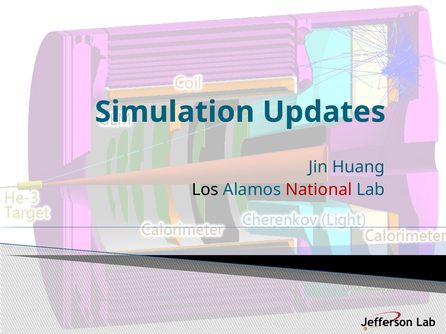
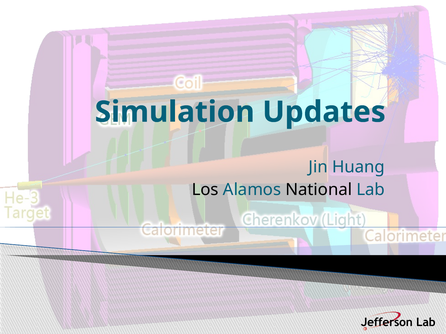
National colour: red -> black
